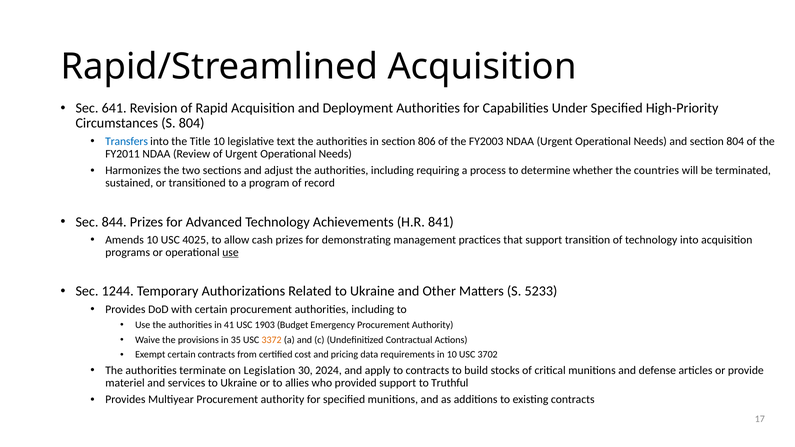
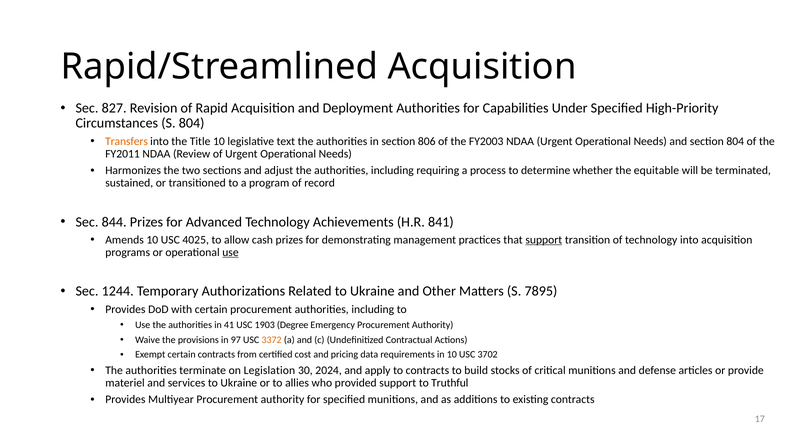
641: 641 -> 827
Transfers colour: blue -> orange
countries: countries -> equitable
support at (544, 240) underline: none -> present
5233: 5233 -> 7895
Budget: Budget -> Degree
35: 35 -> 97
